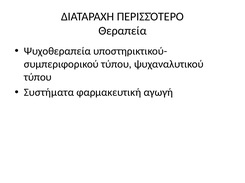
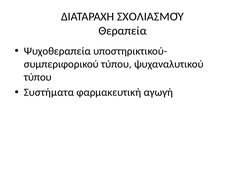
ΠΕΡΙΣΣΌΤΕΡΟ: ΠΕΡΙΣΣΌΤΕΡΟ -> ΣΧΟΛΙΑΣΜΟΎ
